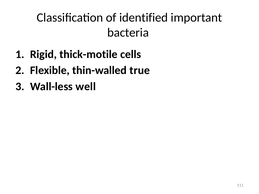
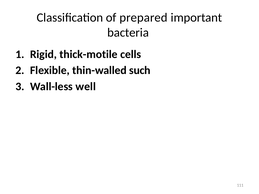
identified: identified -> prepared
true: true -> such
